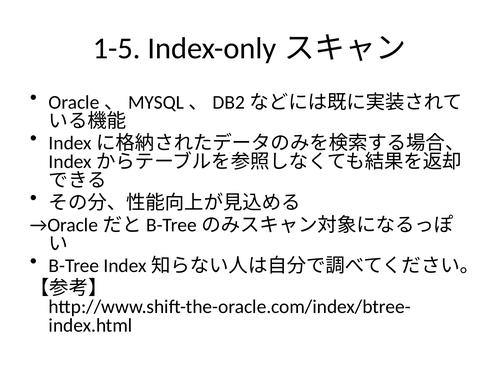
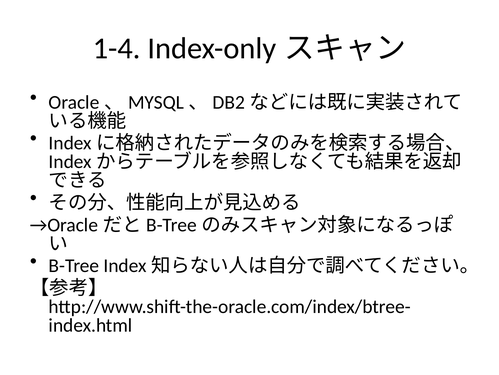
1-5: 1-5 -> 1-4
